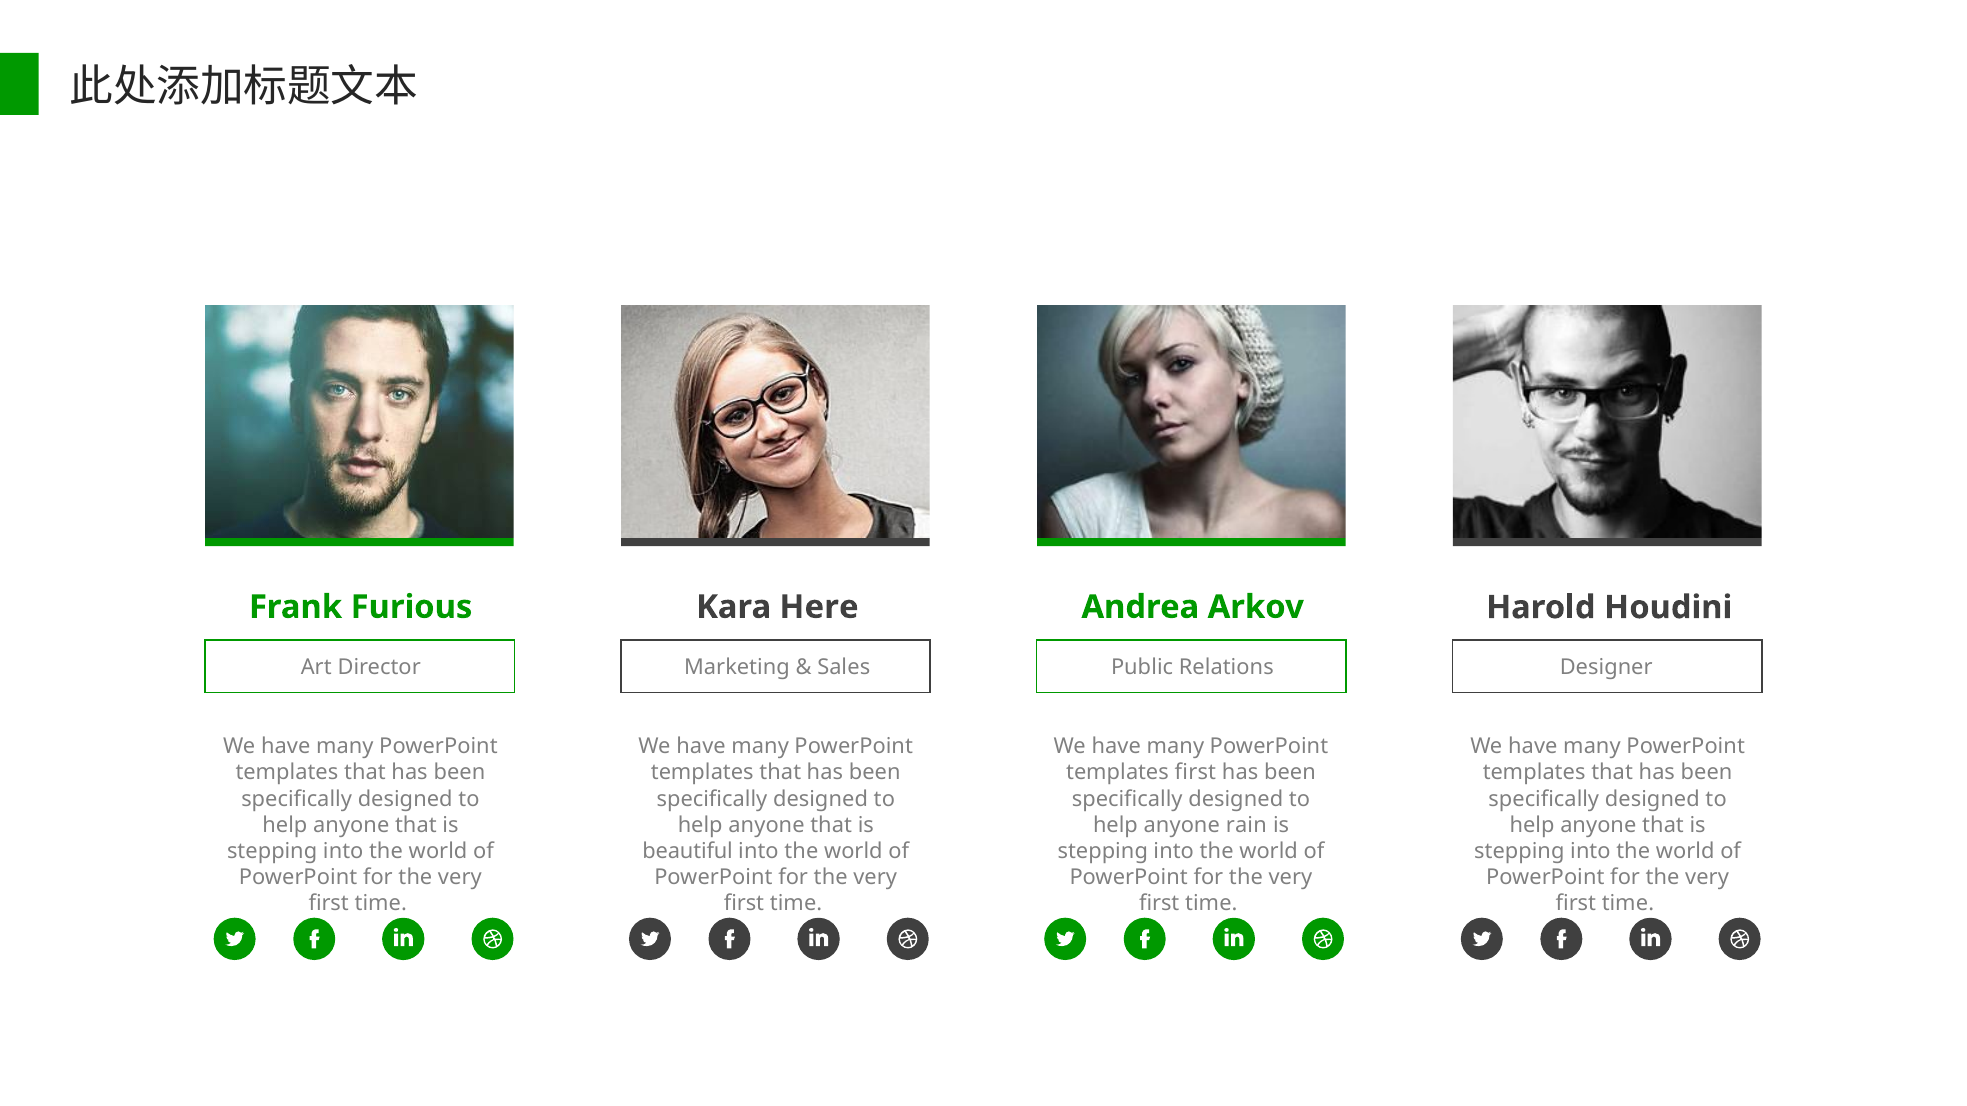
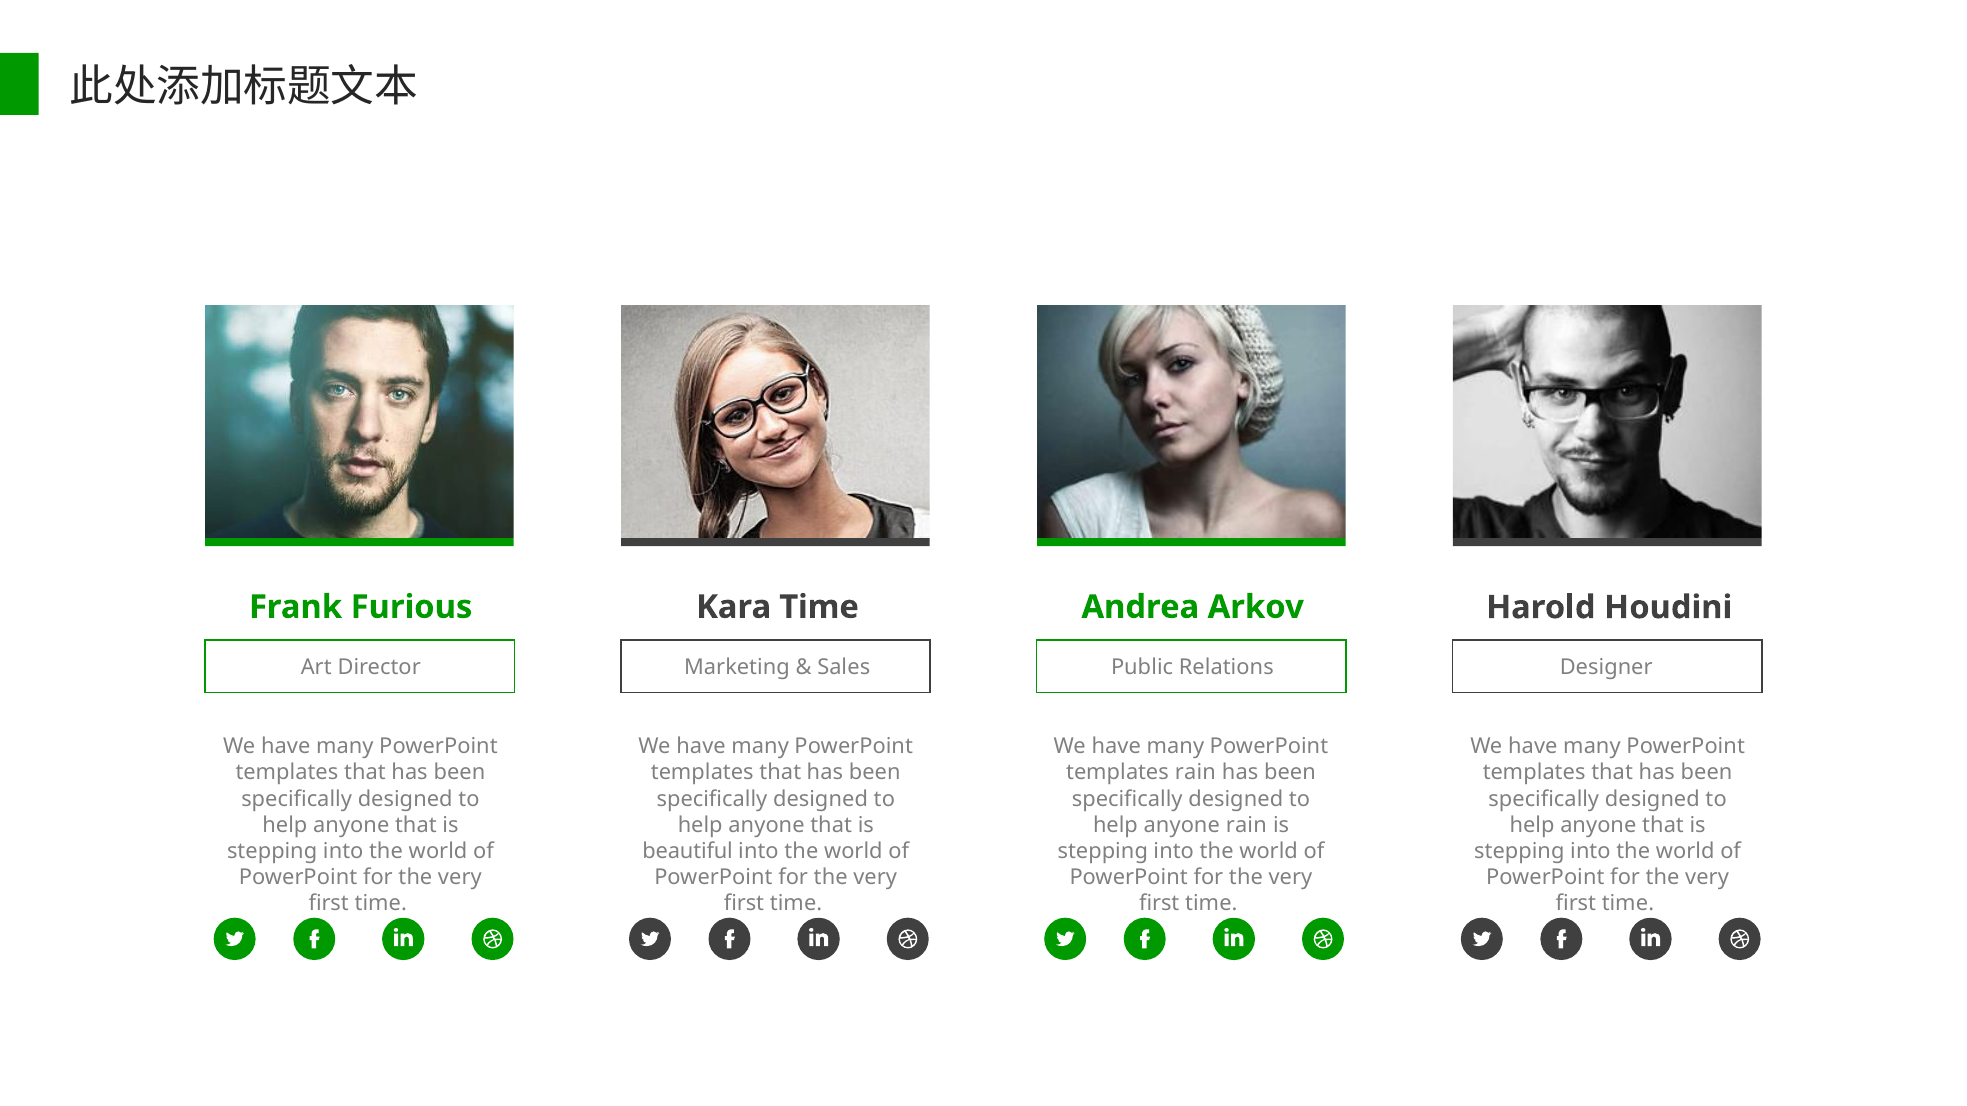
Kara Here: Here -> Time
templates first: first -> rain
